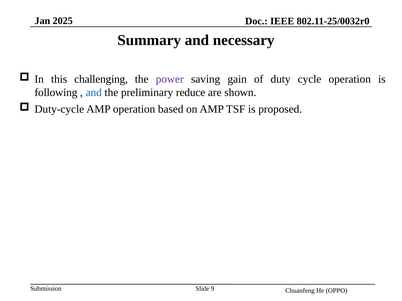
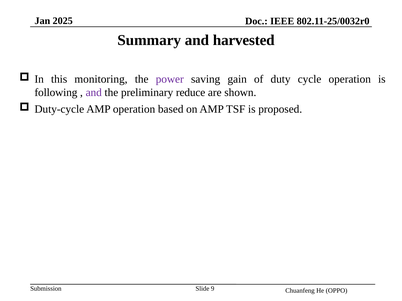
necessary: necessary -> harvested
challenging: challenging -> monitoring
and at (94, 93) colour: blue -> purple
